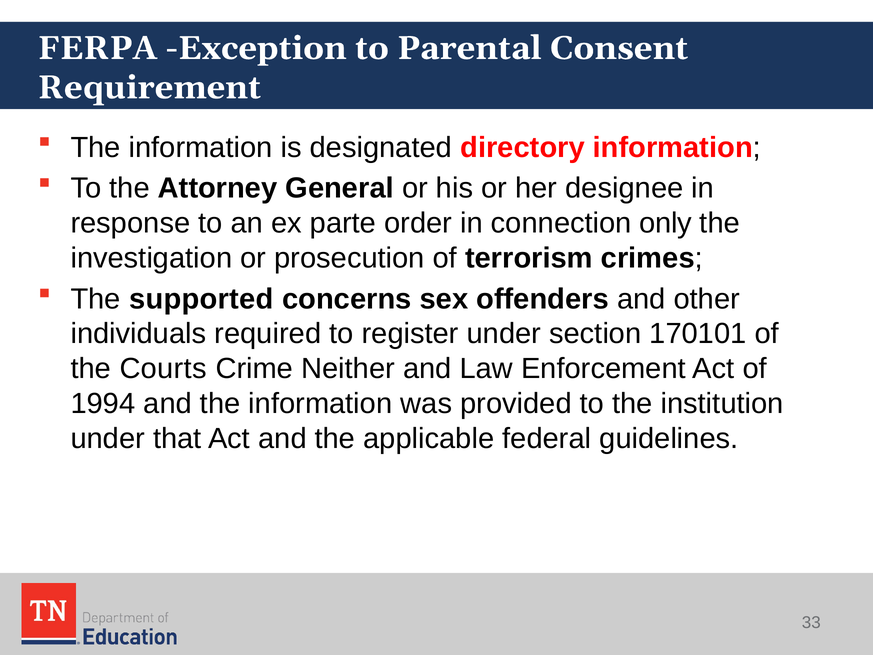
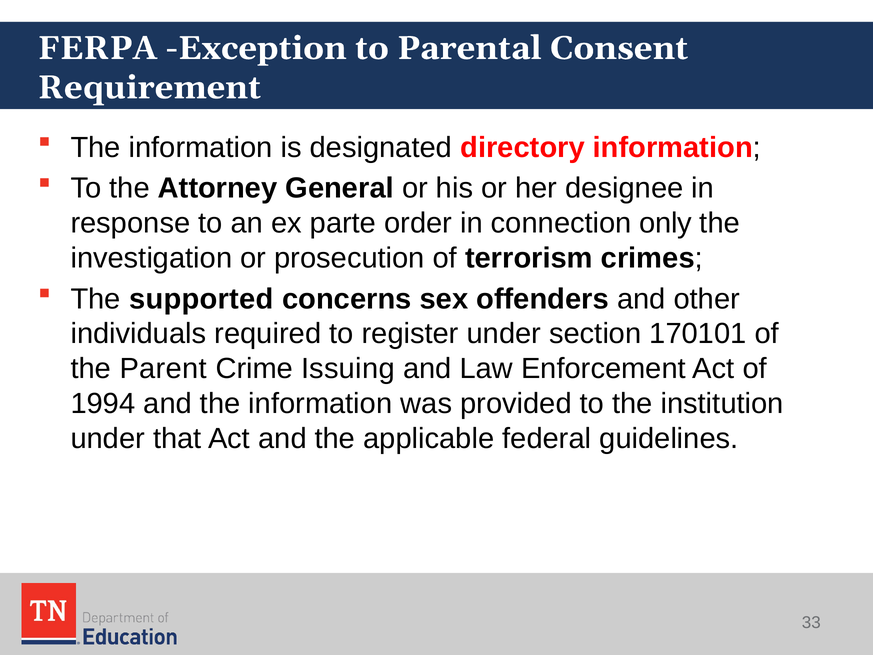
Courts: Courts -> Parent
Neither: Neither -> Issuing
